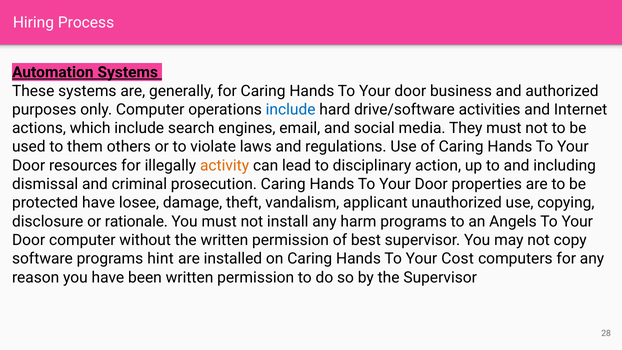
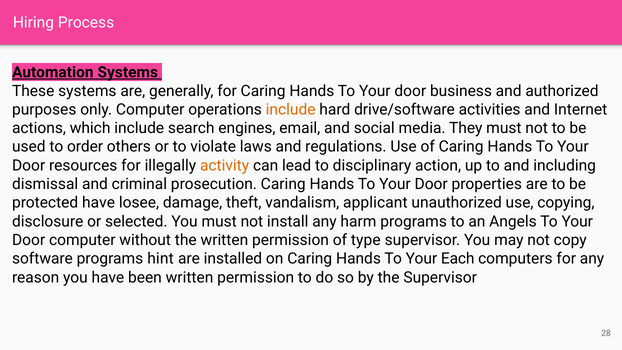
include at (291, 109) colour: blue -> orange
them: them -> order
rationale: rationale -> selected
best: best -> type
Cost: Cost -> Each
